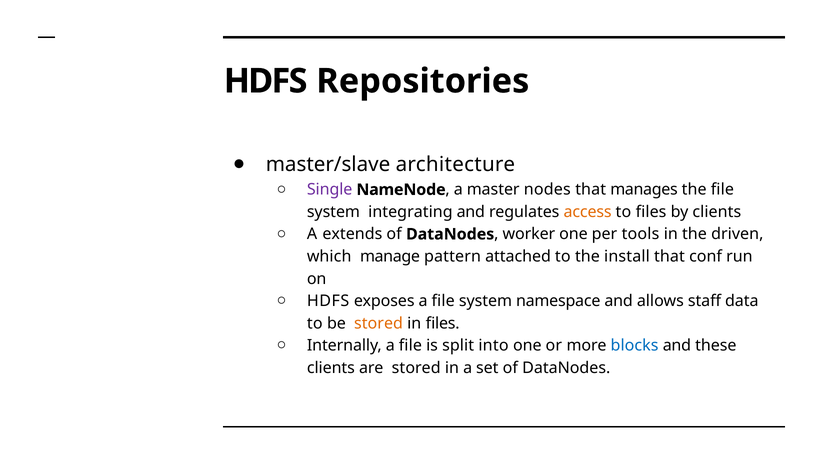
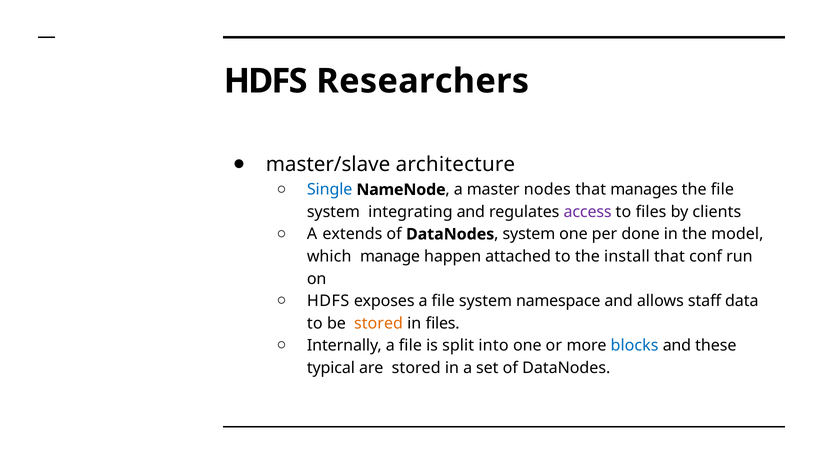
Repositories: Repositories -> Researchers
Single colour: purple -> blue
access colour: orange -> purple
worker at (529, 234): worker -> system
tools: tools -> done
driven: driven -> model
pattern: pattern -> happen
clients at (331, 368): clients -> typical
